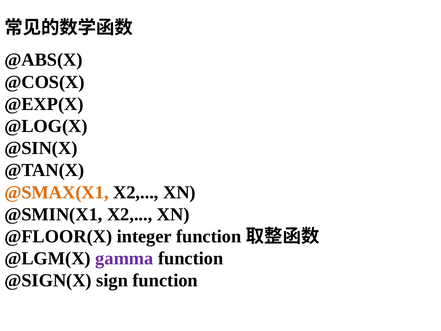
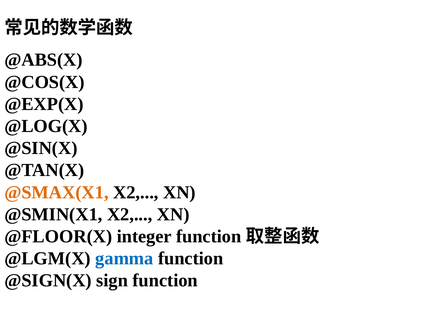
gamma colour: purple -> blue
